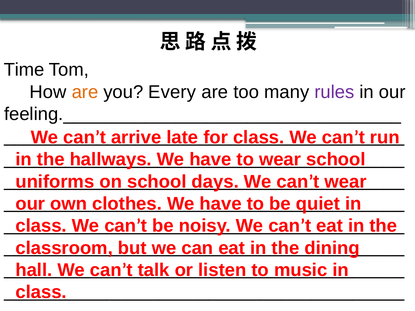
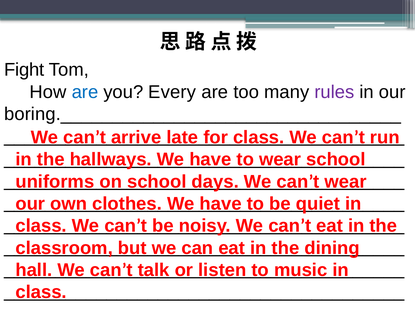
Time: Time -> Fight
are at (85, 92) colour: orange -> blue
feeling._________________________________: feeling._________________________________ -> boring._________________________________
